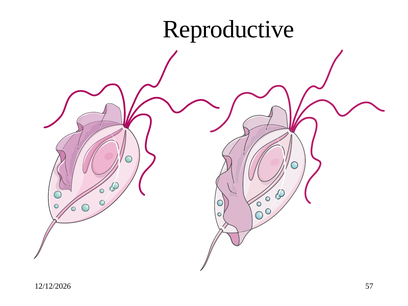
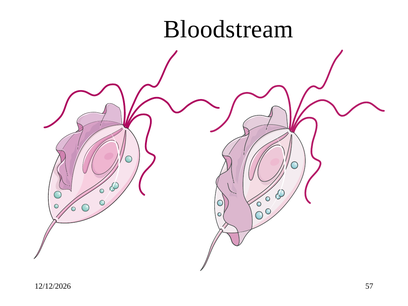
Reproductive: Reproductive -> Bloodstream
